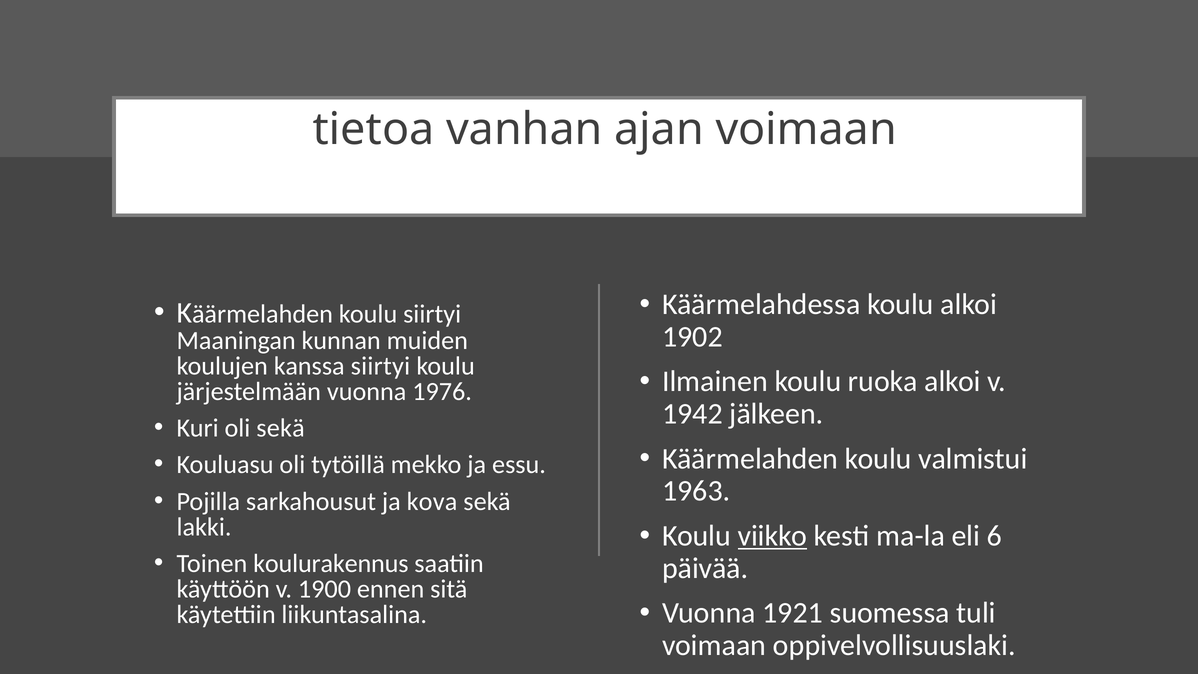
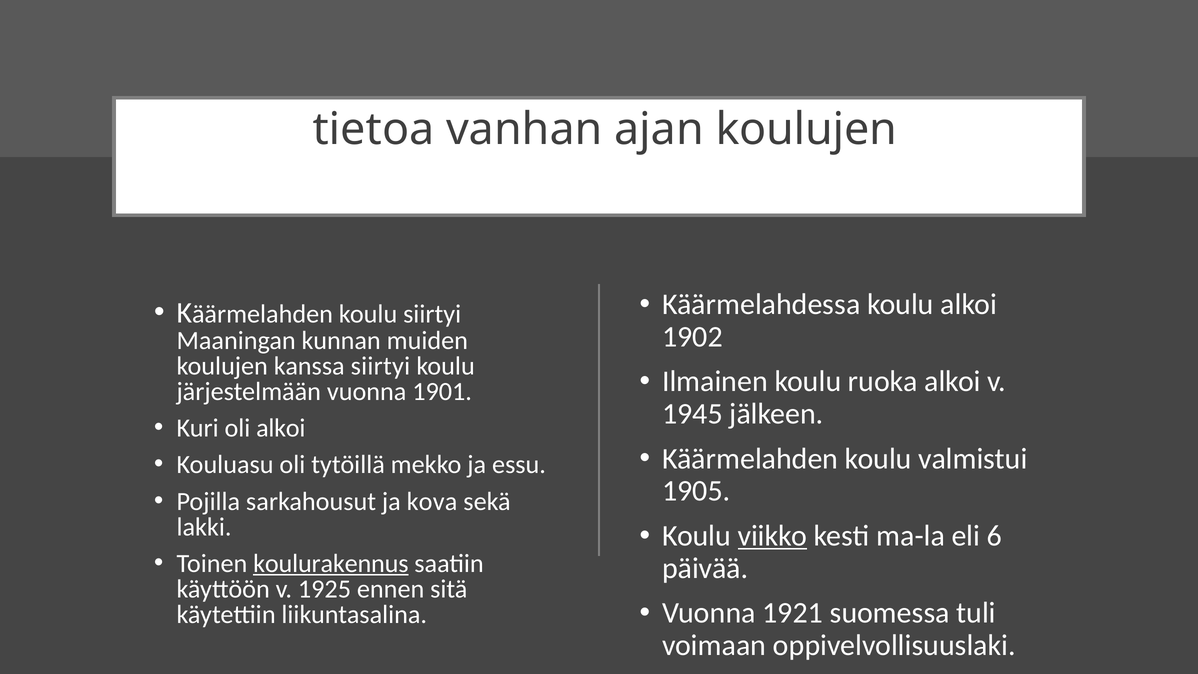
ajan voimaan: voimaan -> koulujen
1976: 1976 -> 1901
1942: 1942 -> 1945
oli sekä: sekä -> alkoi
1963: 1963 -> 1905
koulurakennus underline: none -> present
1900: 1900 -> 1925
